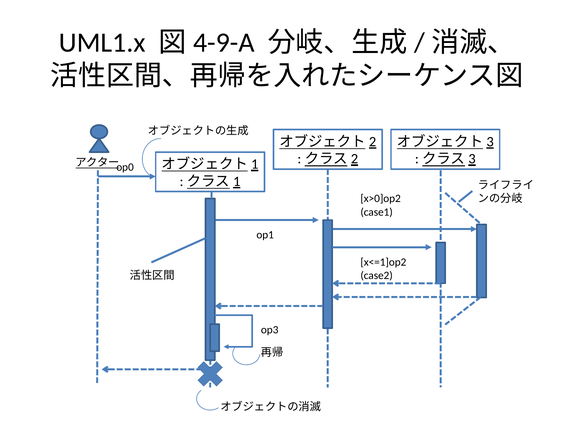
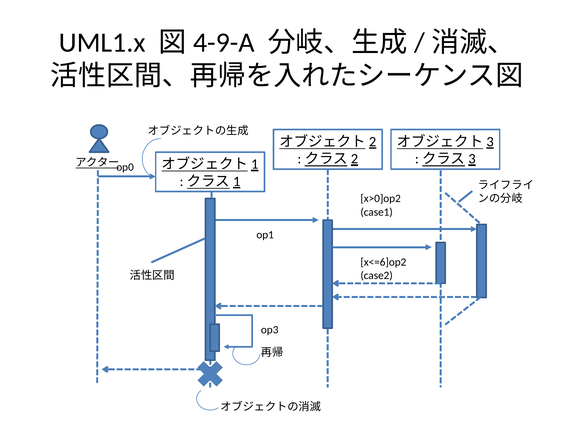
x<=1]op2: x<=1]op2 -> x<=6]op2
